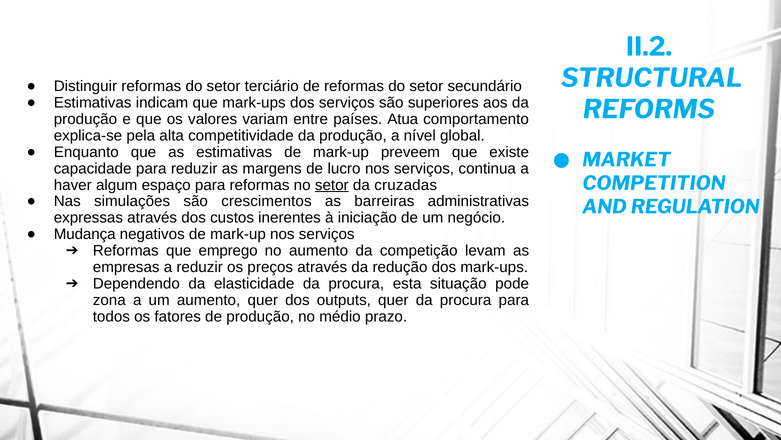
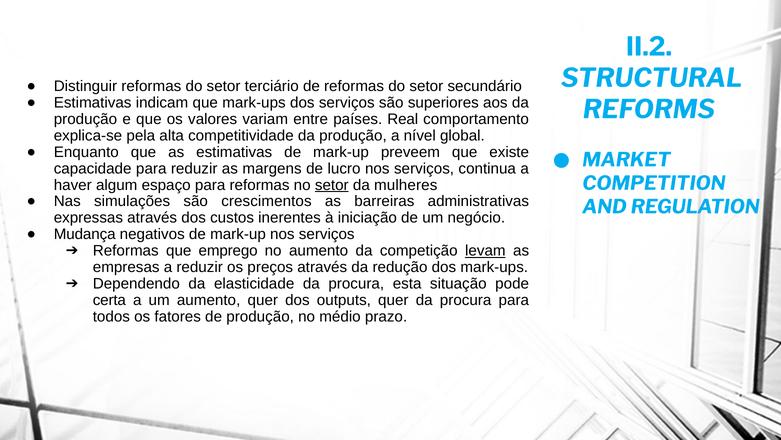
Atua: Atua -> Real
cruzadas: cruzadas -> mulheres
levam underline: none -> present
zona: zona -> certa
